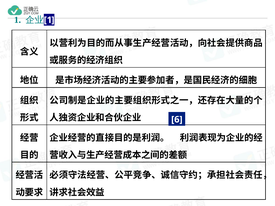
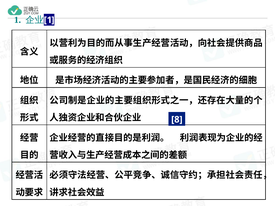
6: 6 -> 8
